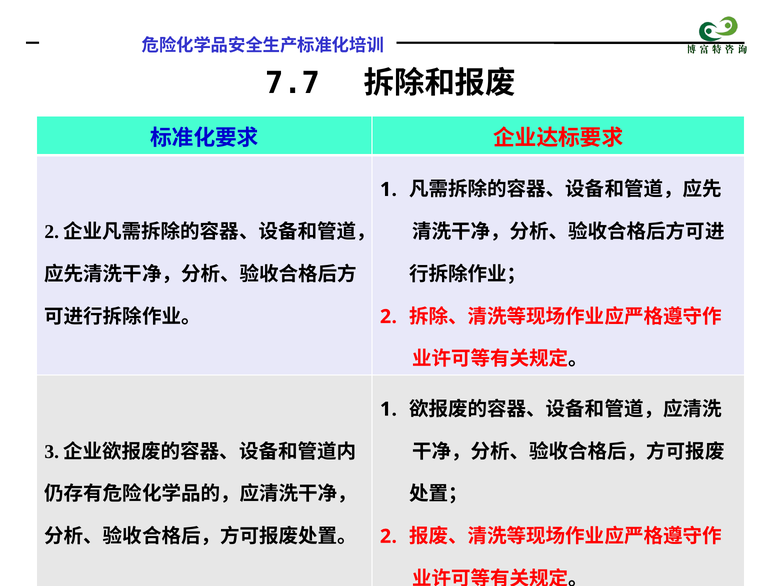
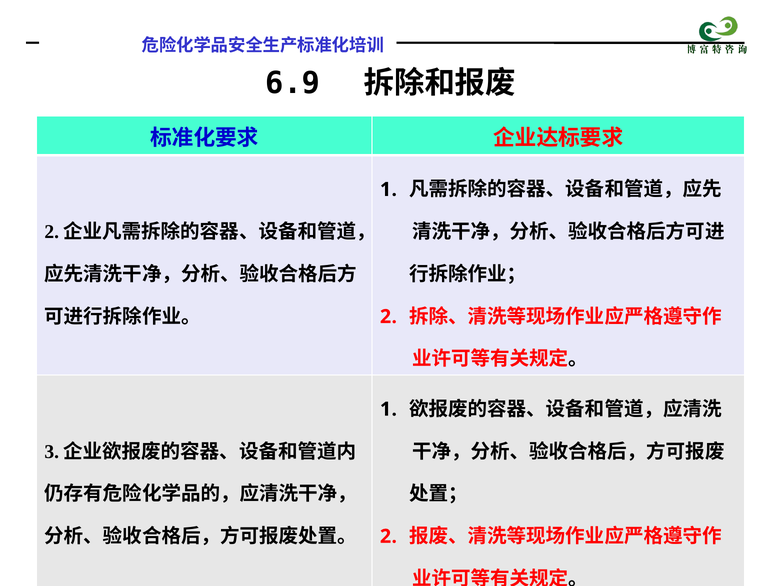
7.7: 7.7 -> 6.9
